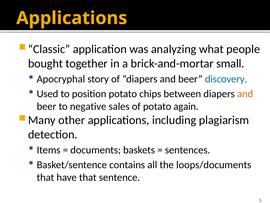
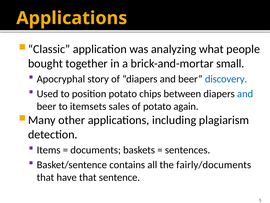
and at (245, 94) colour: orange -> blue
negative: negative -> itemsets
loops/documents: loops/documents -> fairly/documents
